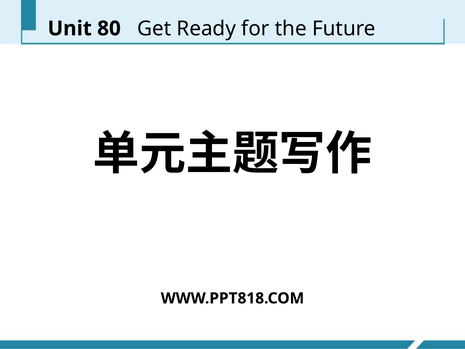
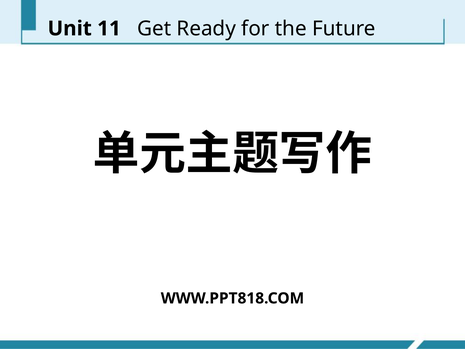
80: 80 -> 11
